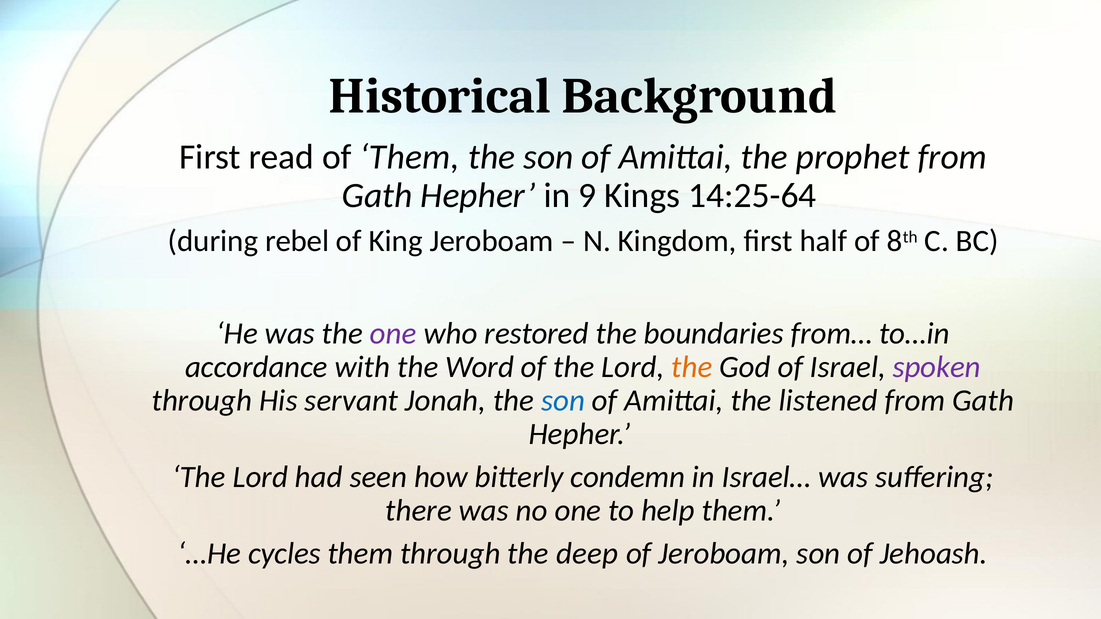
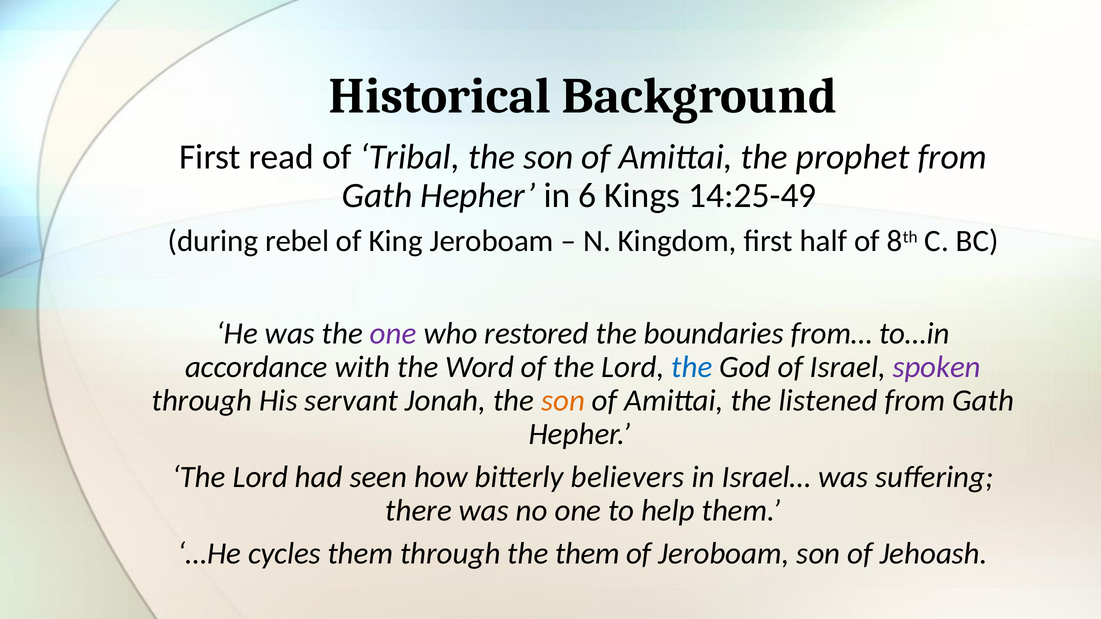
of Them: Them -> Tribal
9: 9 -> 6
14:25-64: 14:25-64 -> 14:25-49
the at (692, 367) colour: orange -> blue
son at (563, 401) colour: blue -> orange
condemn: condemn -> believers
the deep: deep -> them
